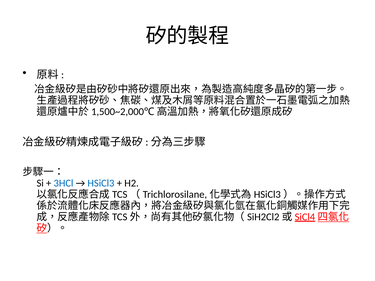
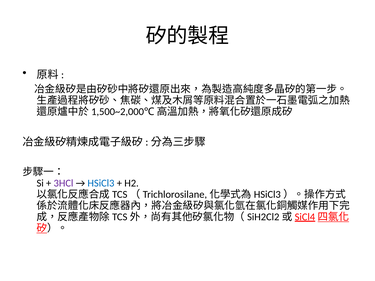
3HCl colour: blue -> purple
